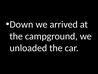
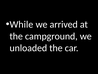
Down: Down -> While
